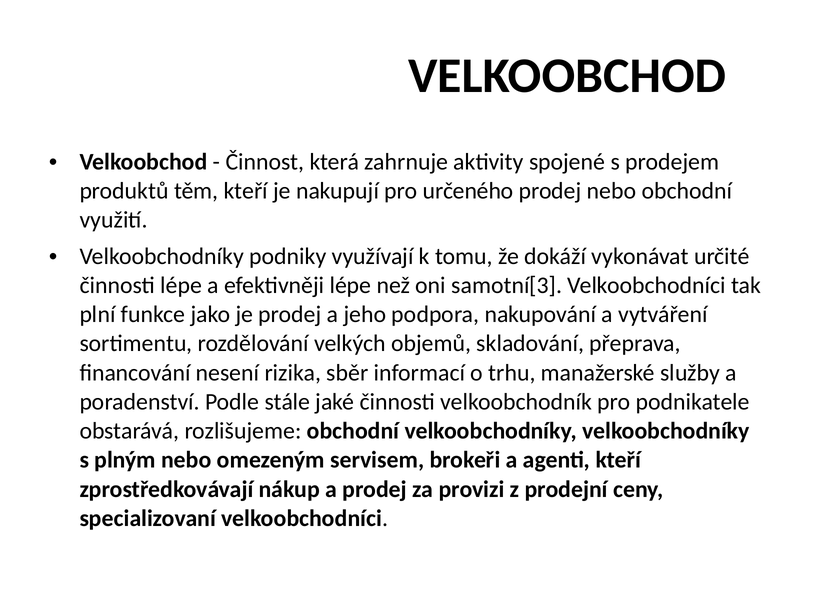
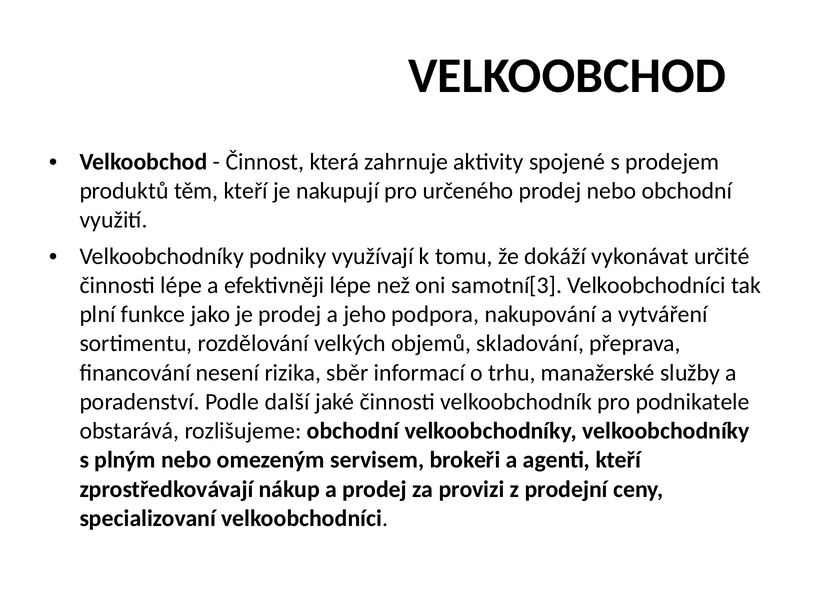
stále: stále -> další
